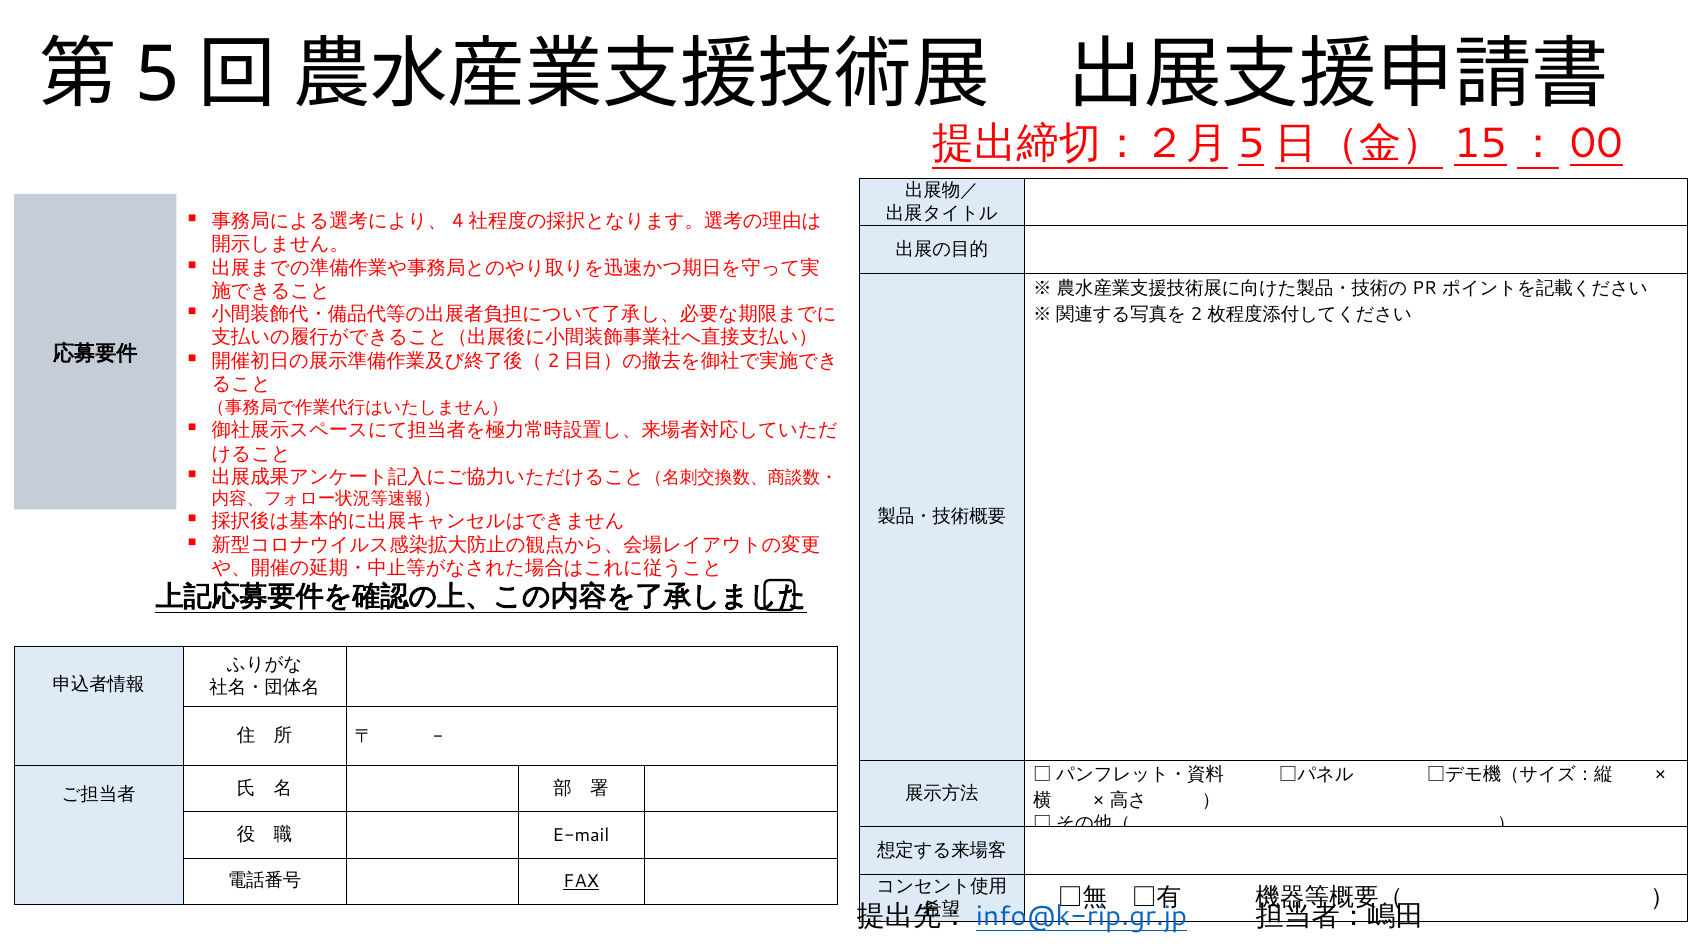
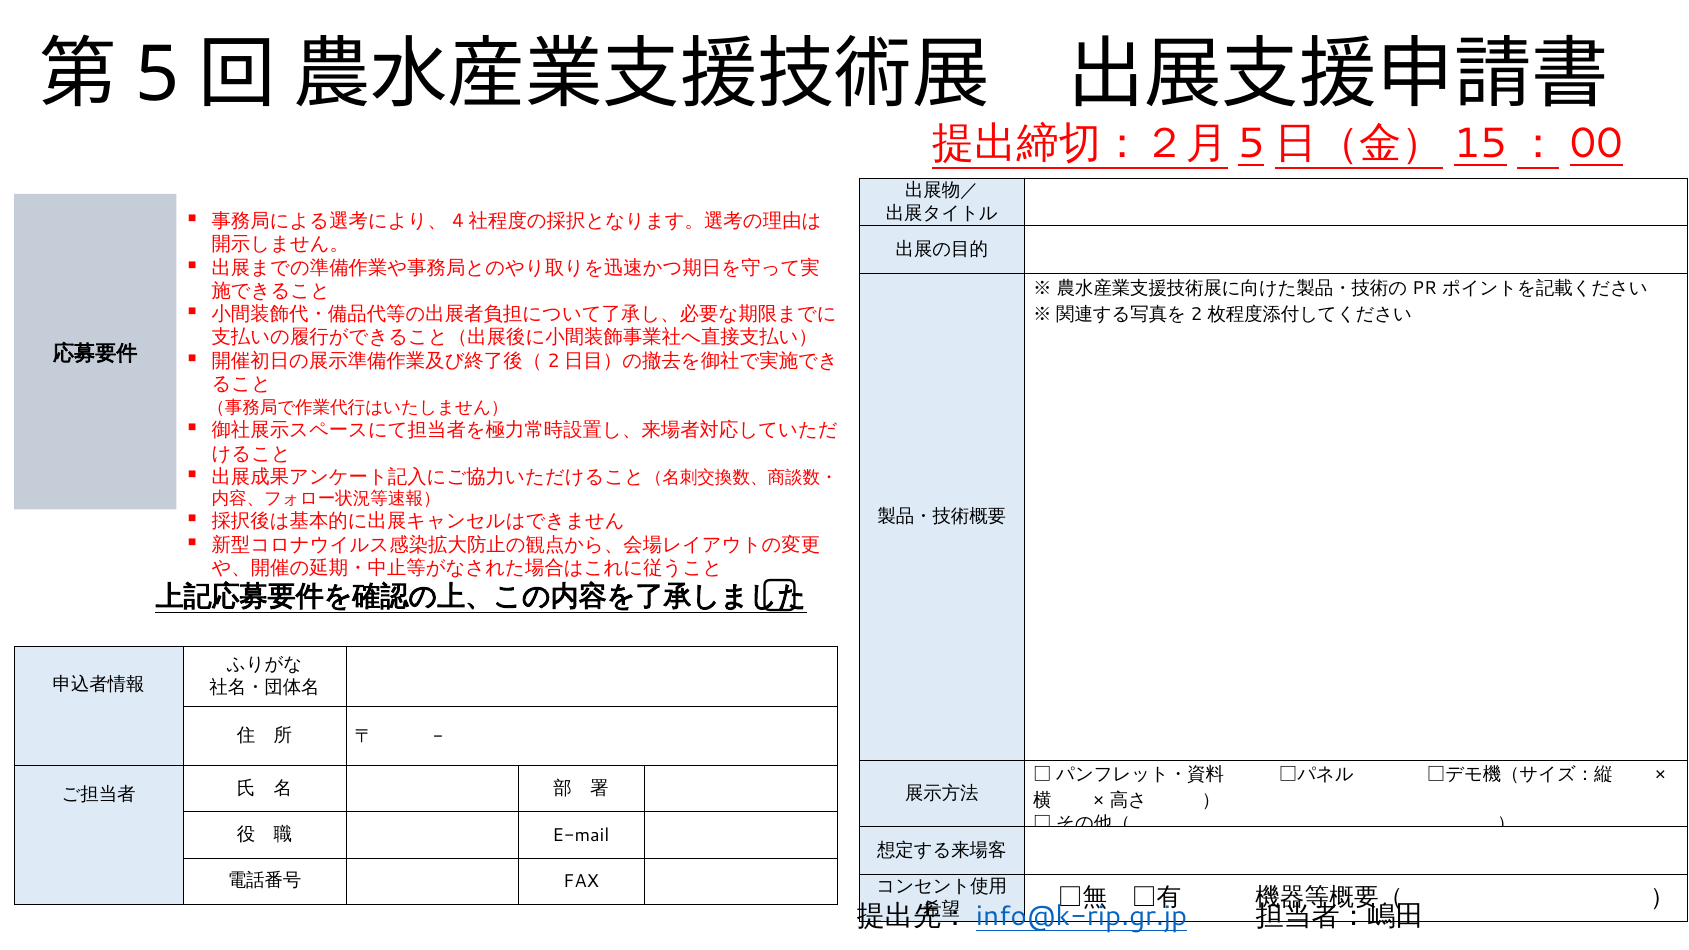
FAX underline: present -> none
